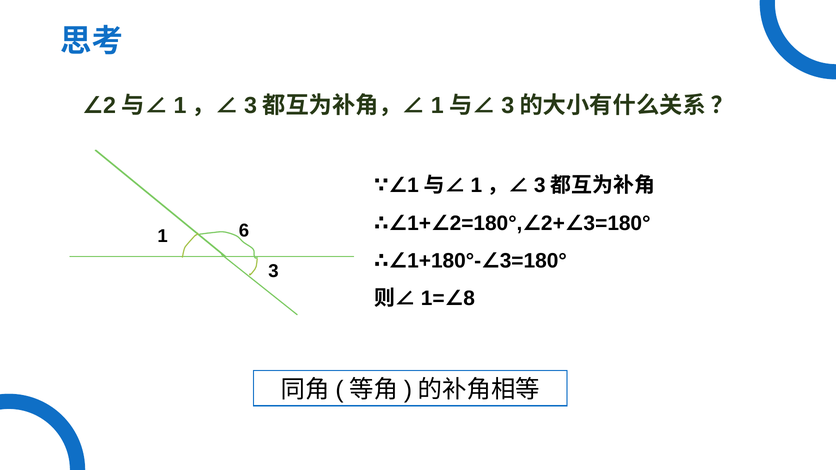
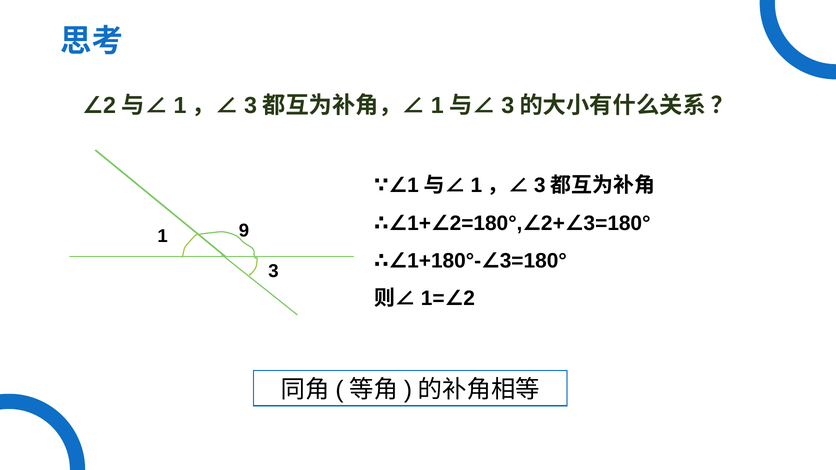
6: 6 -> 9
8: 8 -> 2
